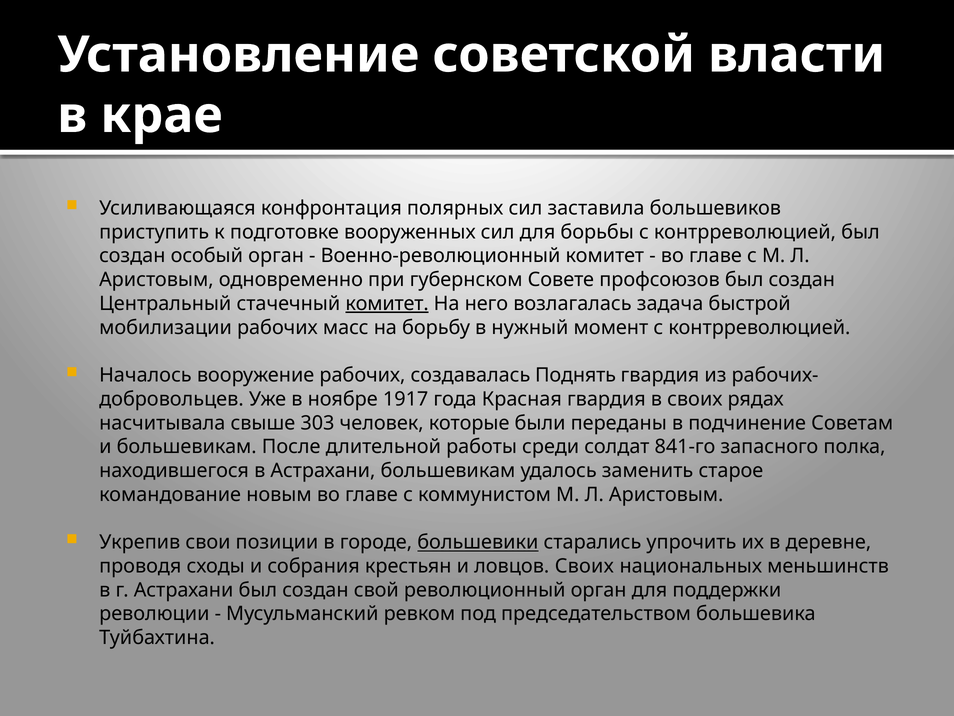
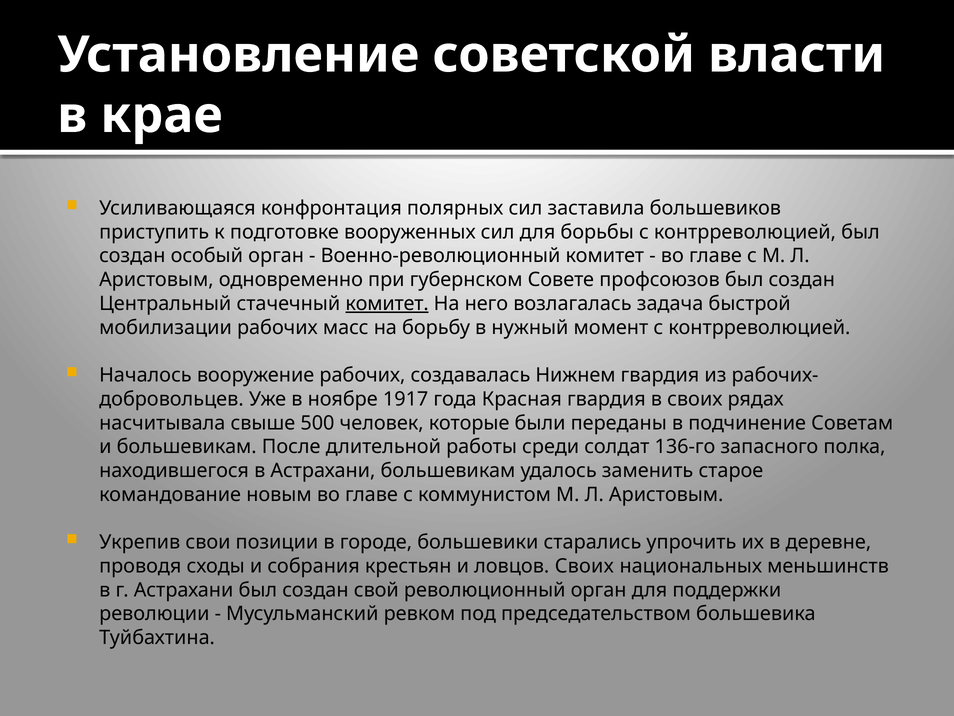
Поднять: Поднять -> Нижнем
303: 303 -> 500
841-го: 841-го -> 136-го
большевики underline: present -> none
